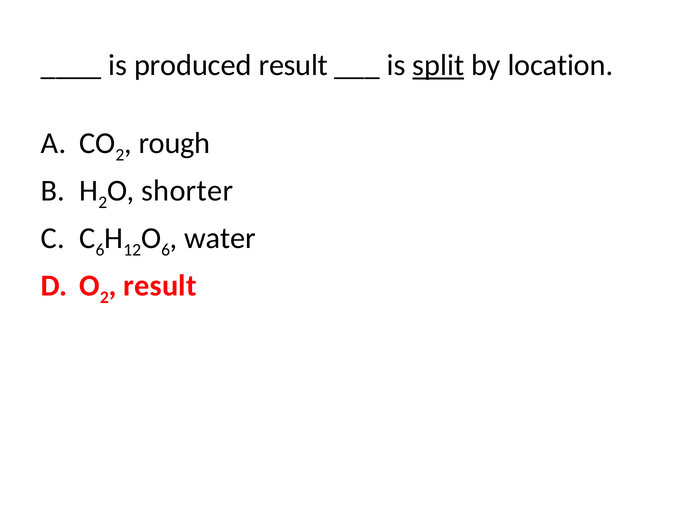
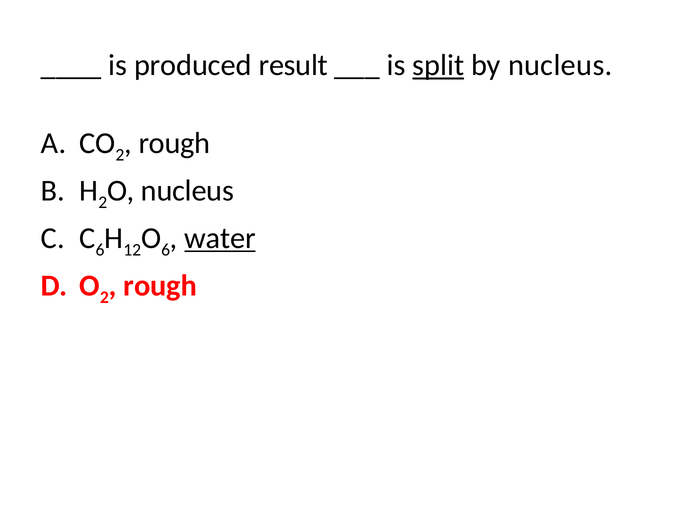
by location: location -> nucleus
shorter at (187, 191): shorter -> nucleus
water underline: none -> present
result at (160, 286): result -> rough
